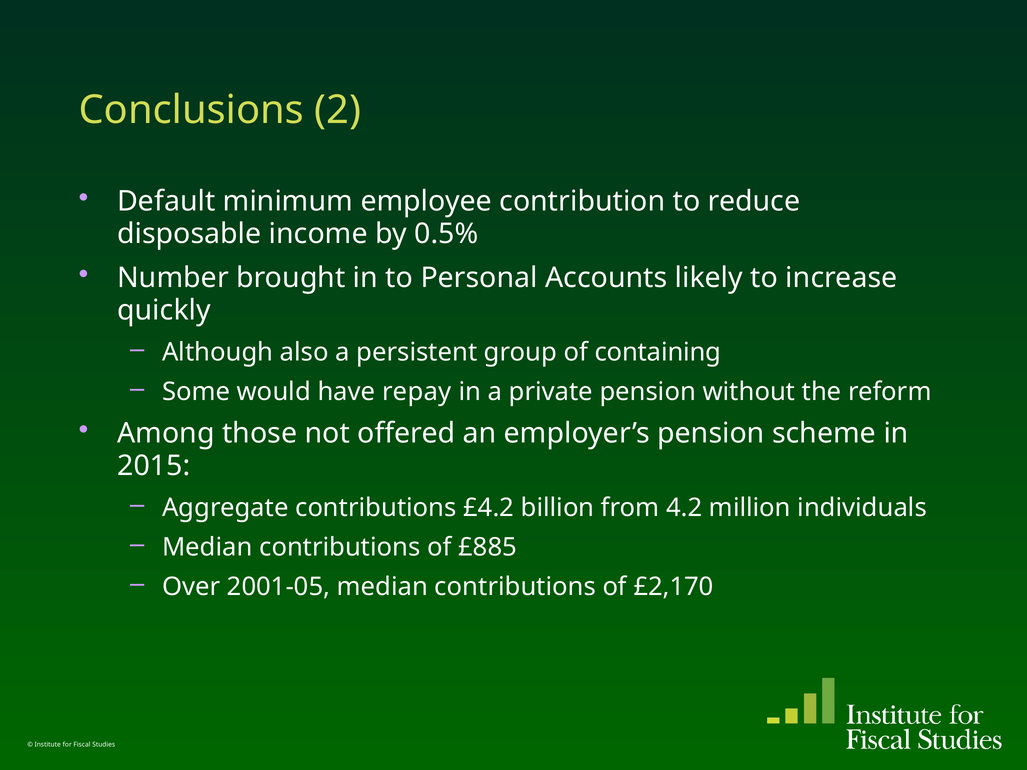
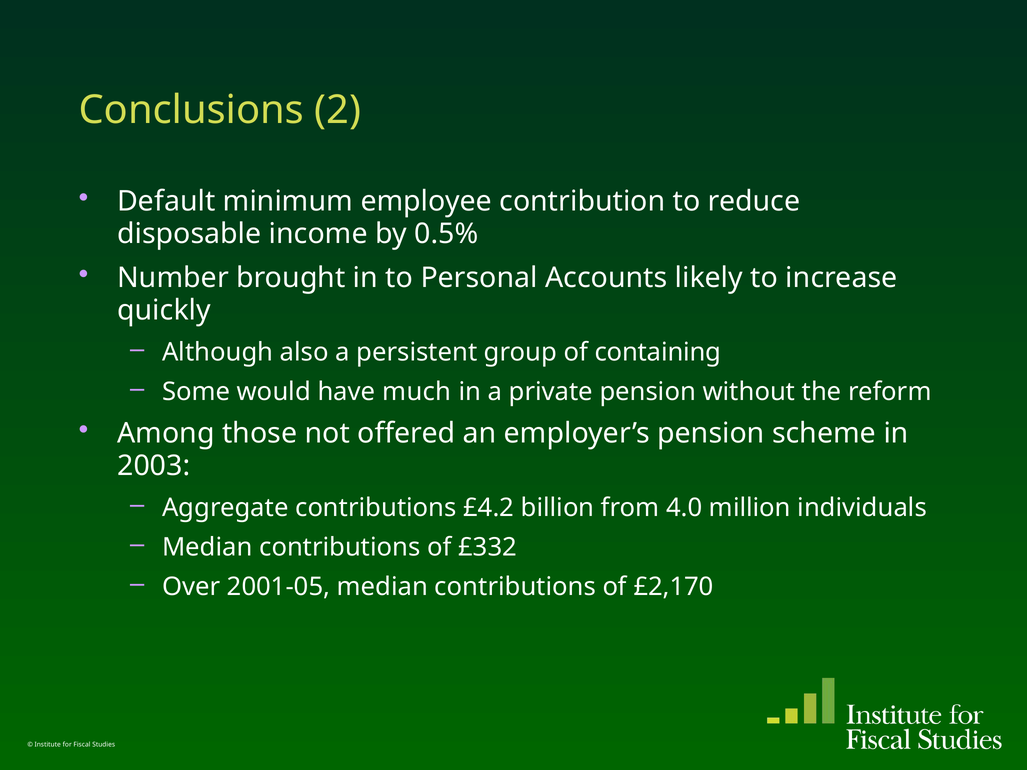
repay: repay -> much
2015: 2015 -> 2003
4.2: 4.2 -> 4.0
£885: £885 -> £332
